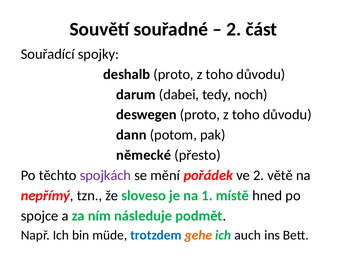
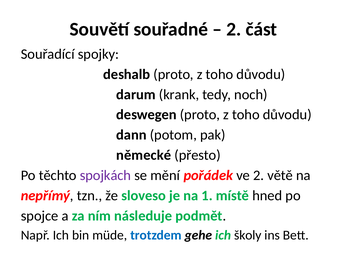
dabei: dabei -> krank
gehe colour: orange -> black
auch: auch -> školy
